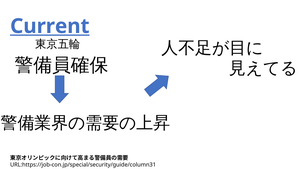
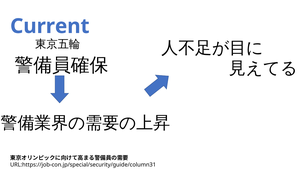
Current underline: present -> none
